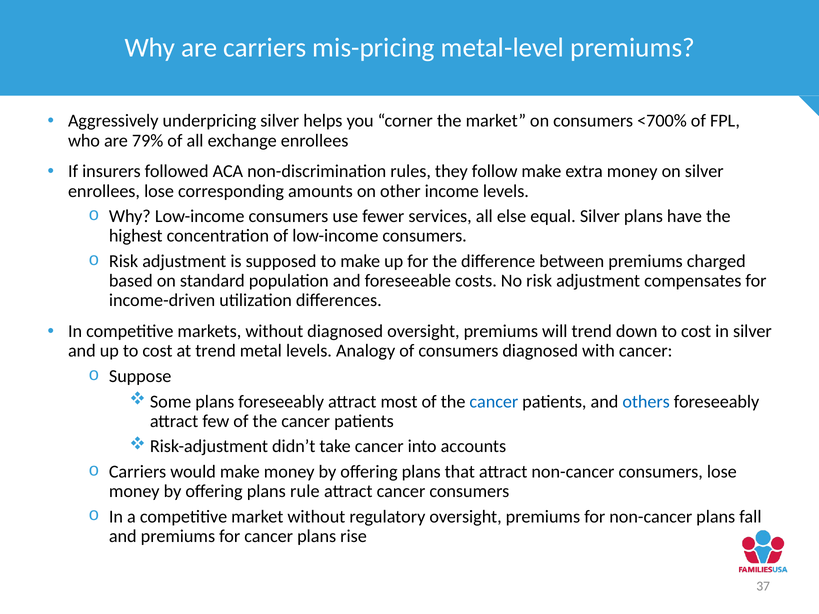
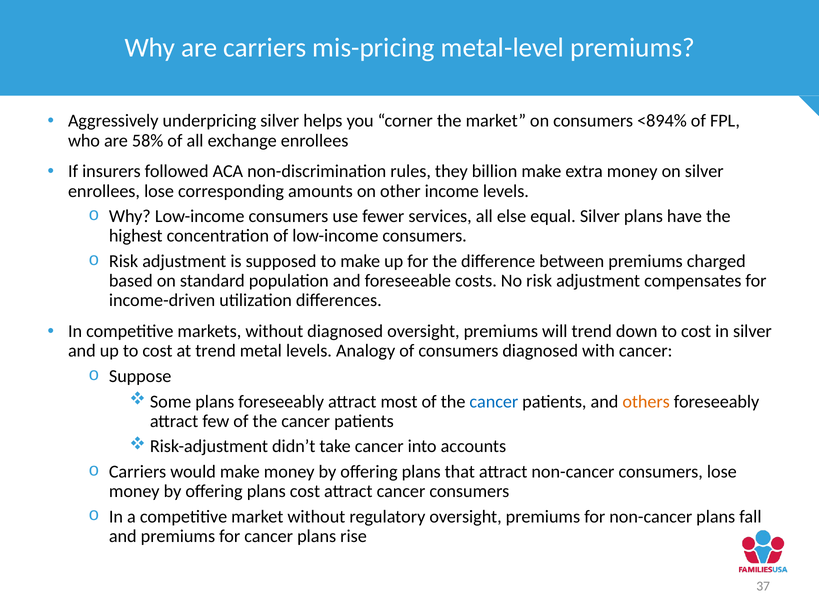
<700%: <700% -> <894%
79%: 79% -> 58%
follow: follow -> billion
others colour: blue -> orange
plans rule: rule -> cost
